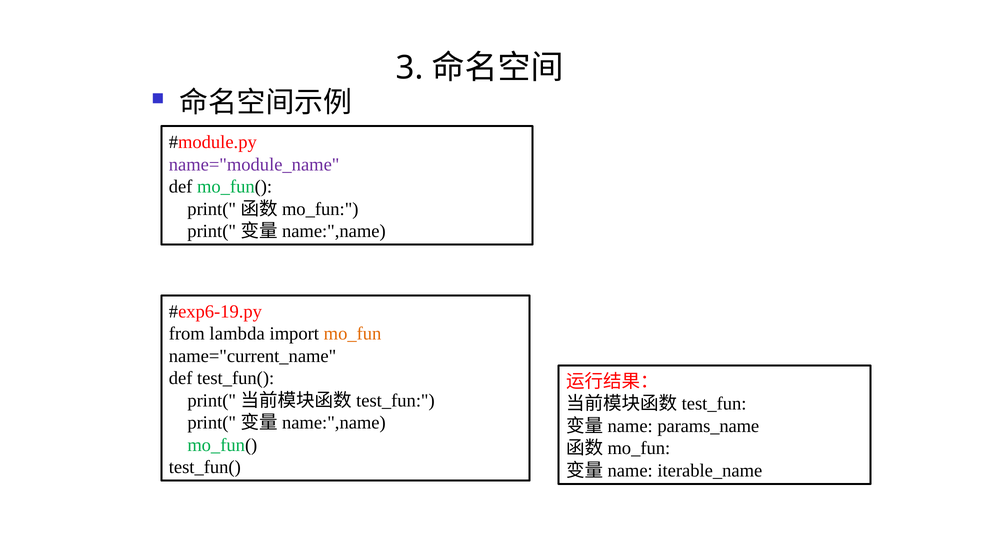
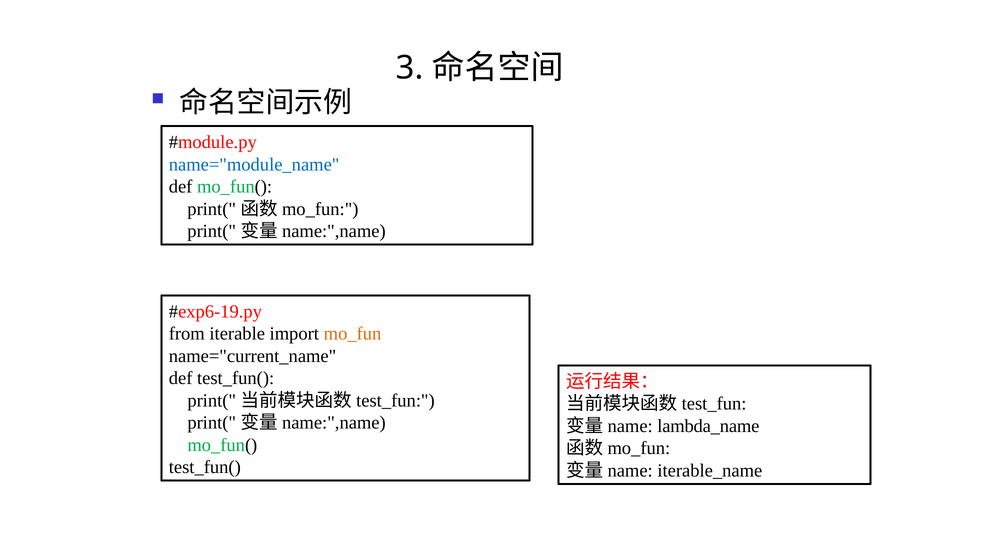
name="module_name colour: purple -> blue
lambda: lambda -> iterable
params_name: params_name -> lambda_name
